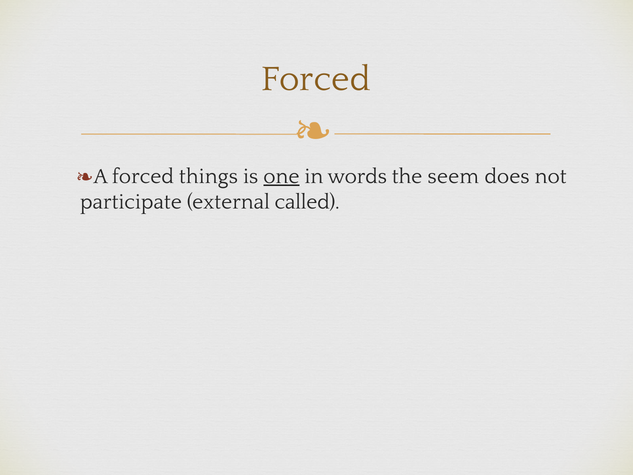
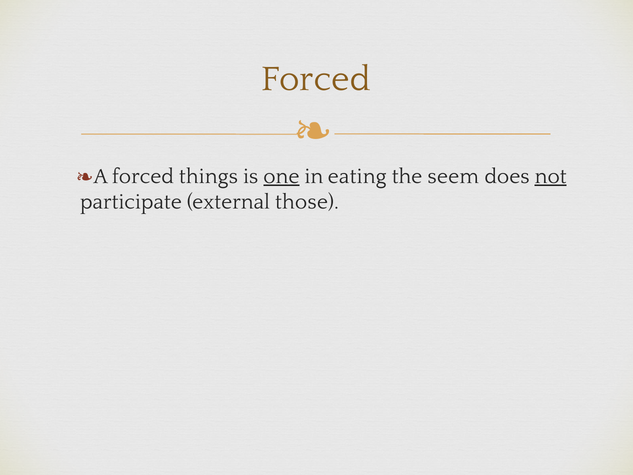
words: words -> eating
not underline: none -> present
called: called -> those
